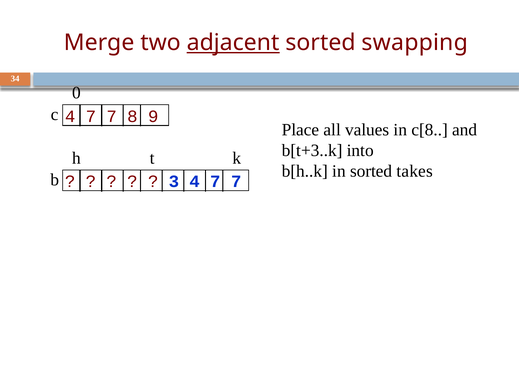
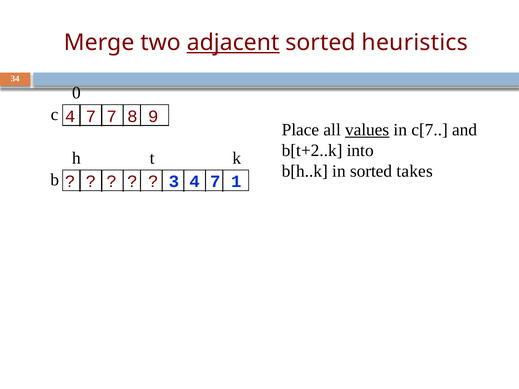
swapping: swapping -> heuristics
values underline: none -> present
c[8: c[8 -> c[7
b[t+3..k: b[t+3..k -> b[t+2..k
3 4 7 7: 7 -> 1
